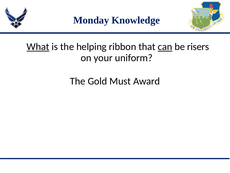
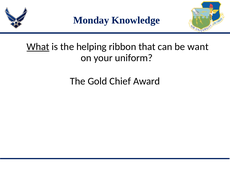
can underline: present -> none
risers: risers -> want
Must: Must -> Chief
